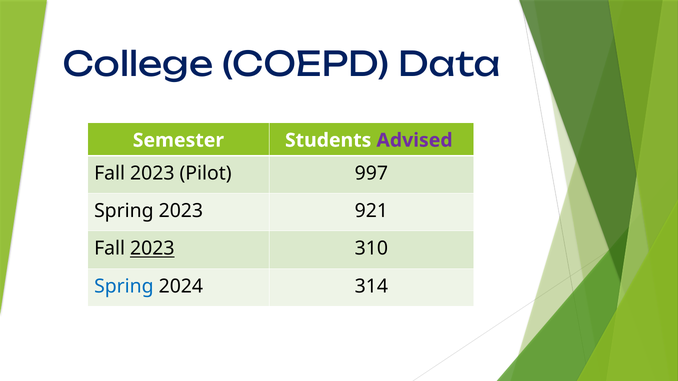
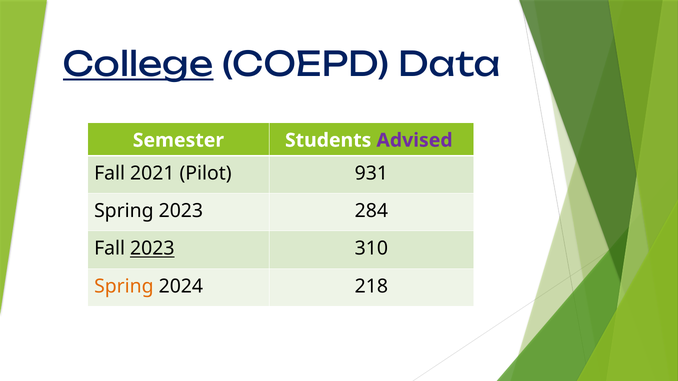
College underline: none -> present
2023 at (152, 173): 2023 -> 2021
997: 997 -> 931
921: 921 -> 284
Spring at (124, 286) colour: blue -> orange
314: 314 -> 218
